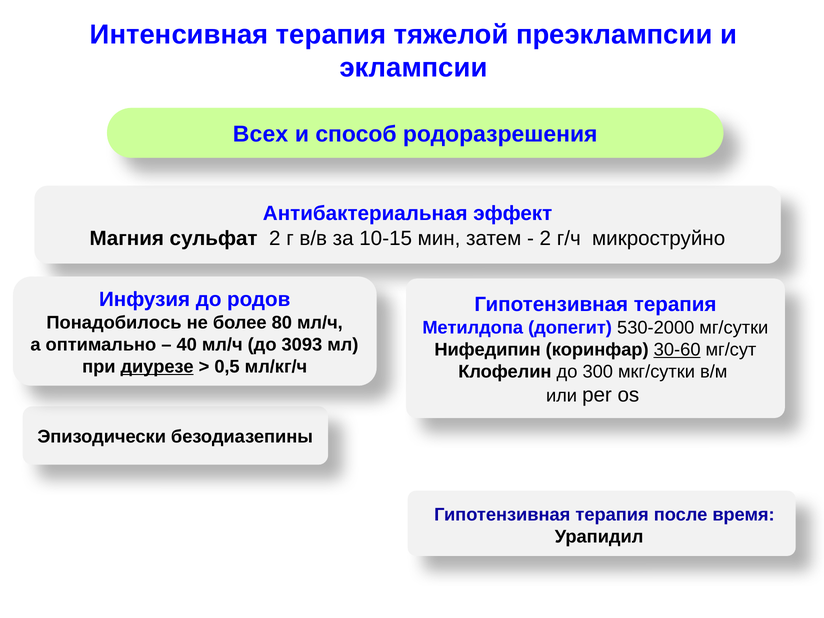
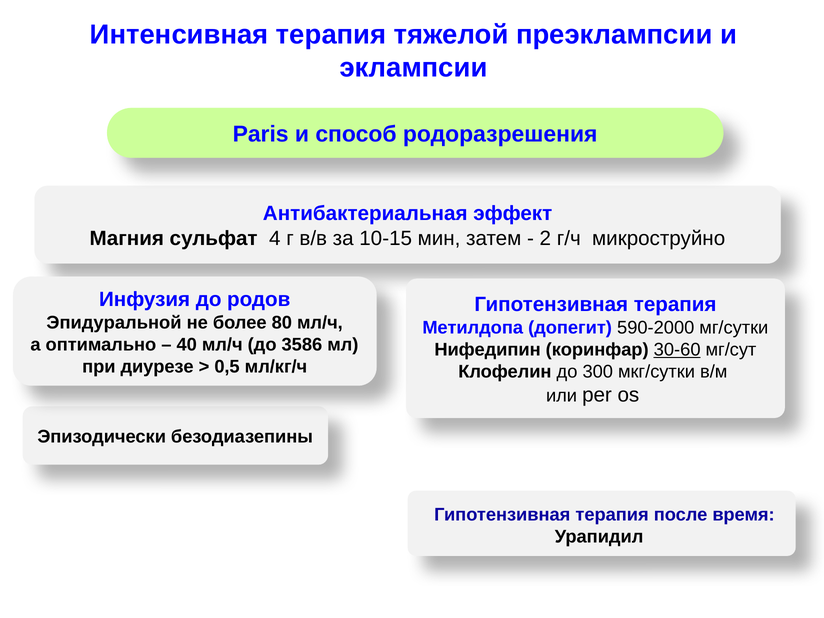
Всех: Всех -> Paris
сульфат 2: 2 -> 4
Понадобилось: Понадобилось -> Эпидуральной
530-2000: 530-2000 -> 590-2000
3093: 3093 -> 3586
диурезе underline: present -> none
